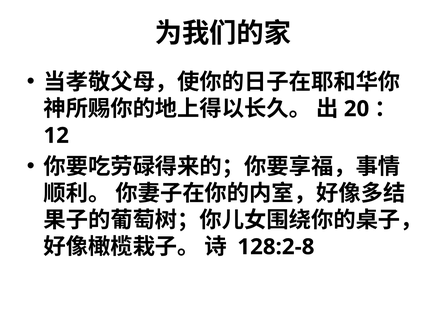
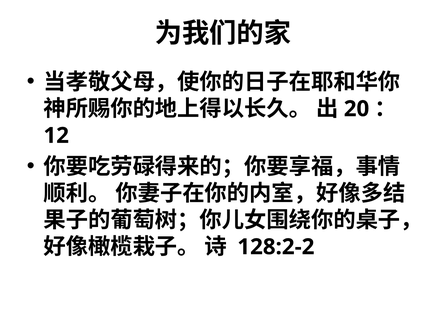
128:2-8: 128:2-8 -> 128:2-2
